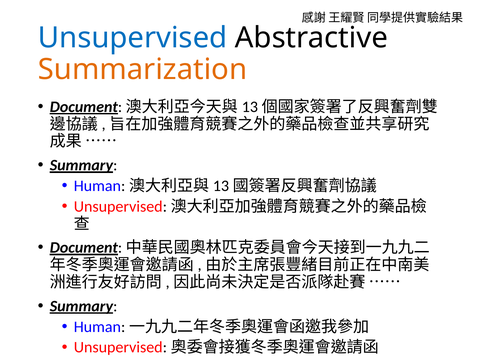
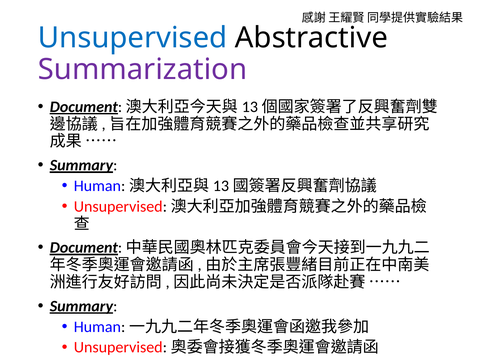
Summarization colour: orange -> purple
